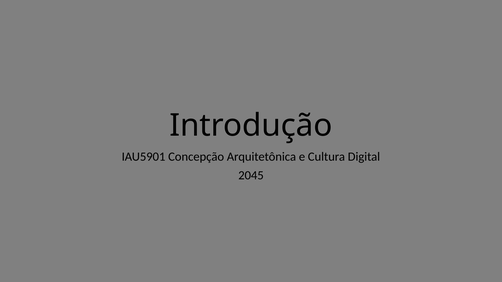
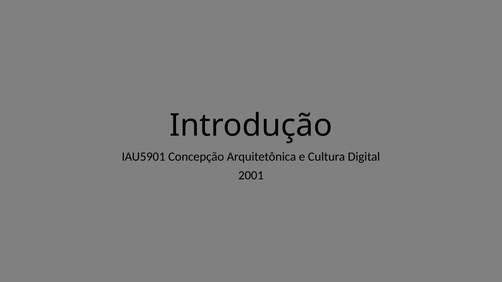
2045: 2045 -> 2001
